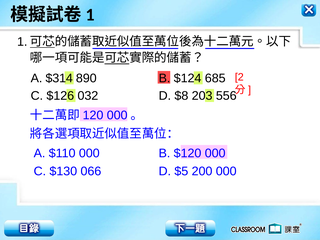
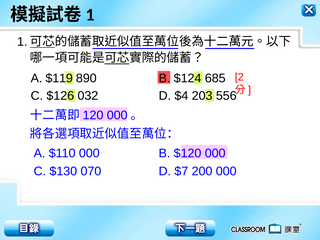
$314: $314 -> $119
$8: $8 -> $4
066: 066 -> 070
$5: $5 -> $7
